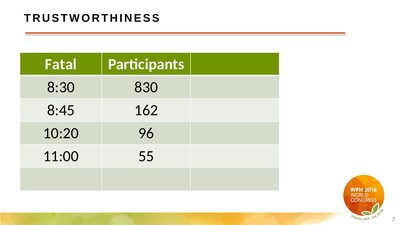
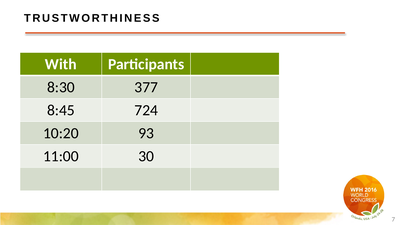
Fatal: Fatal -> With
830: 830 -> 377
162: 162 -> 724
96: 96 -> 93
55: 55 -> 30
